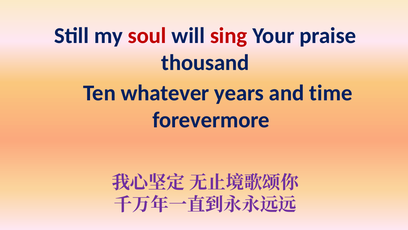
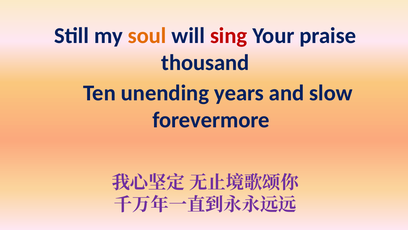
soul colour: red -> orange
whatever: whatever -> unending
time: time -> slow
